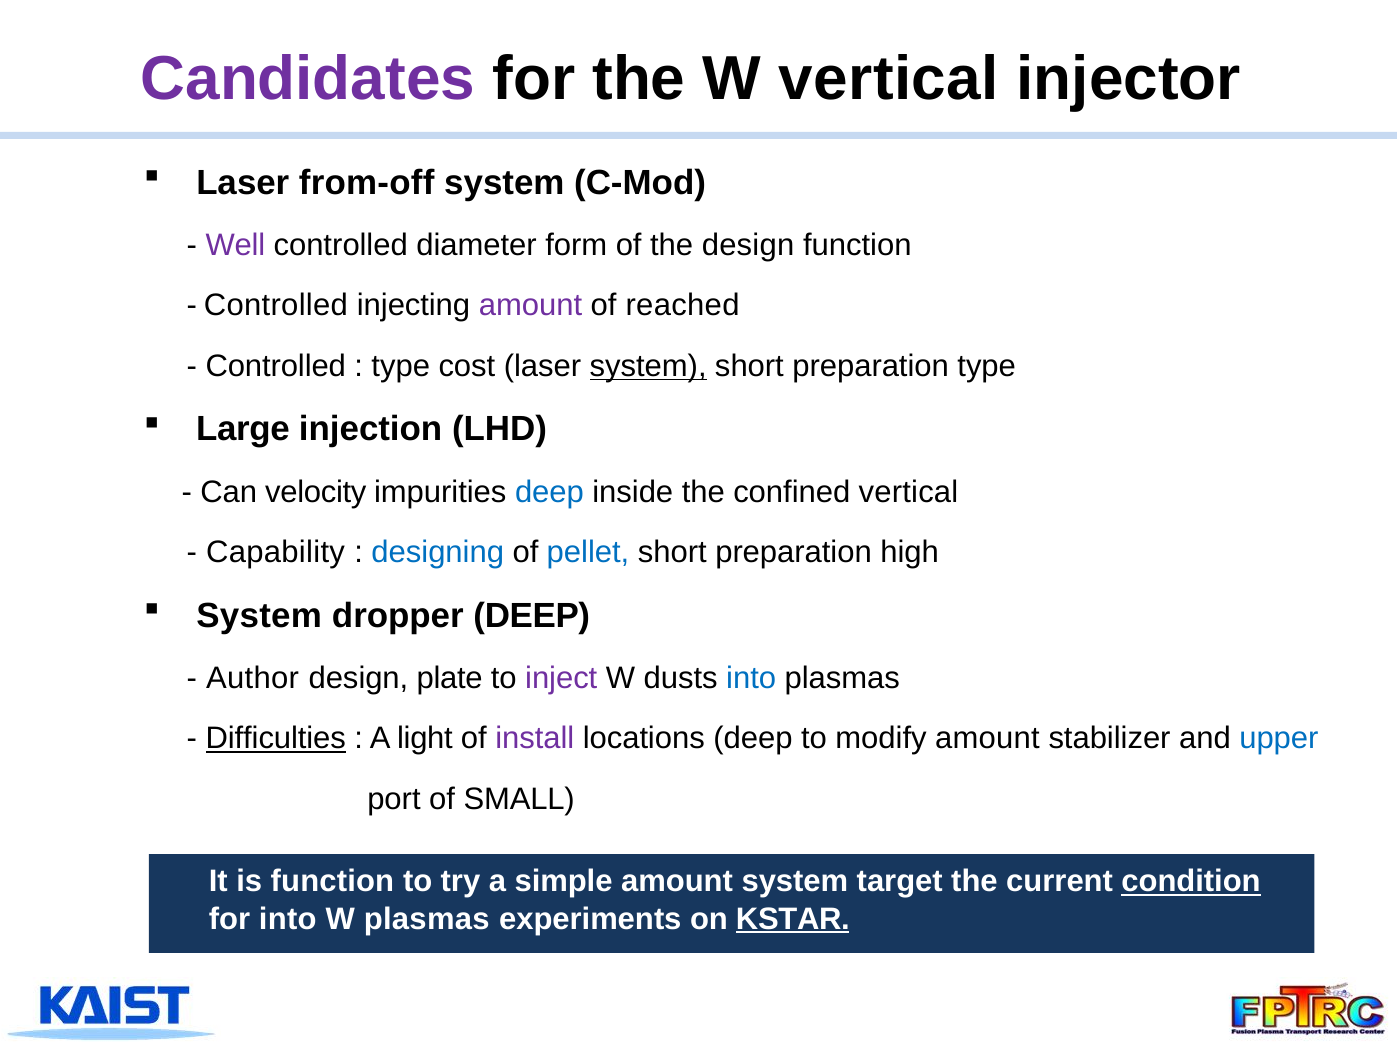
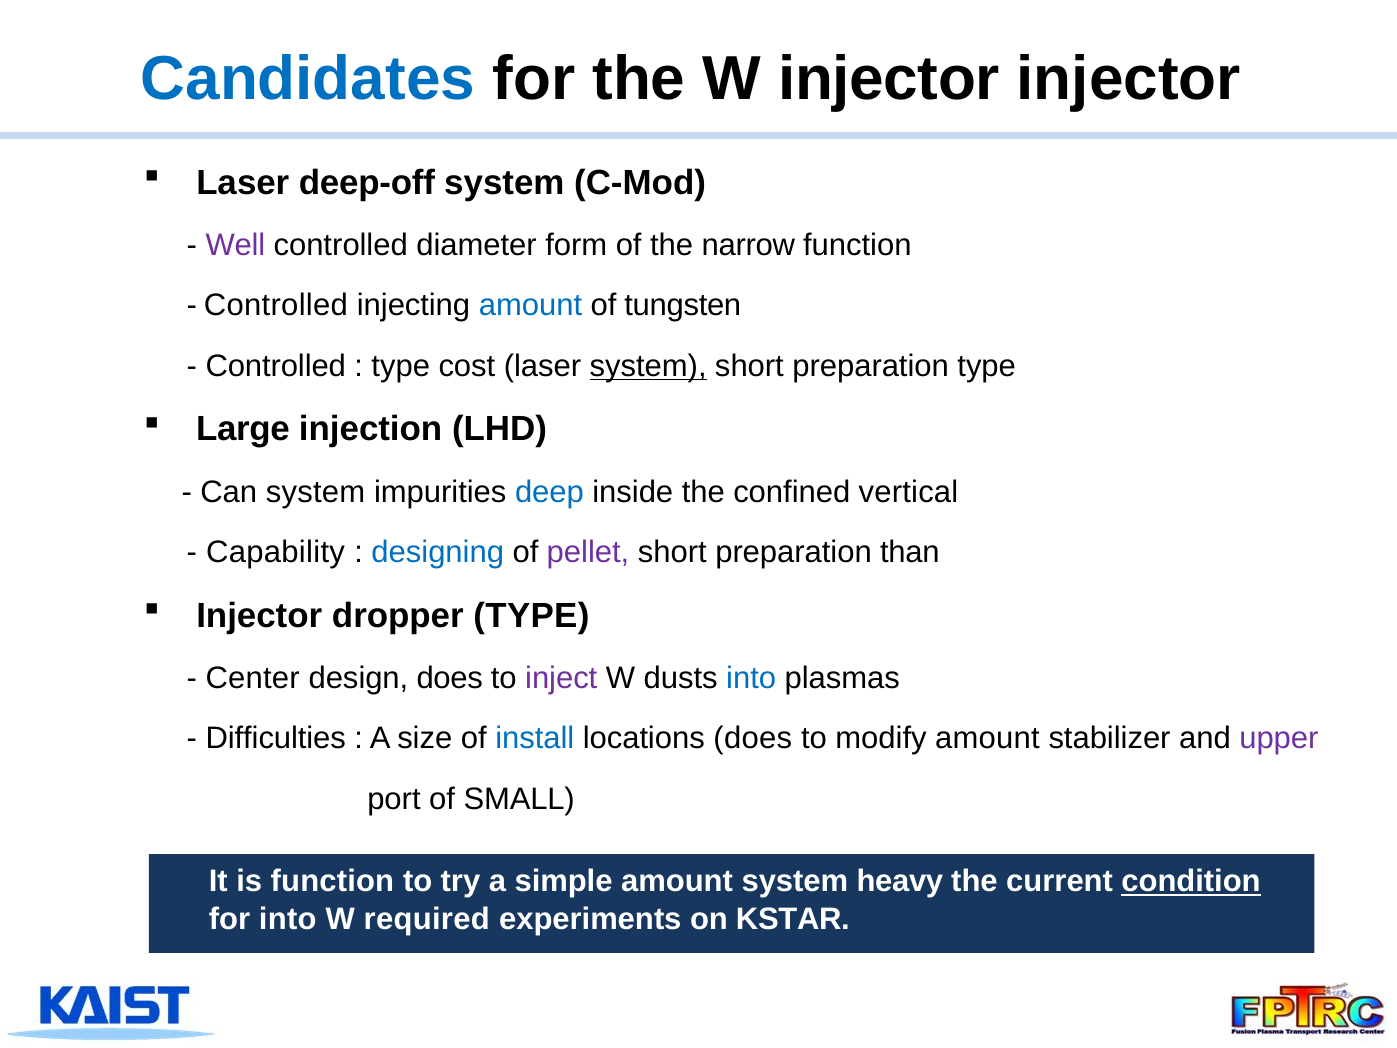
Candidates colour: purple -> blue
W vertical: vertical -> injector
from-off: from-off -> deep-off
the design: design -> narrow
amount at (530, 306) colour: purple -> blue
reached: reached -> tungsten
Can velocity: velocity -> system
pellet colour: blue -> purple
high: high -> than
System at (259, 615): System -> Injector
dropper DEEP: DEEP -> TYPE
Author: Author -> Center
design plate: plate -> does
Difficulties underline: present -> none
light: light -> size
install colour: purple -> blue
locations deep: deep -> does
upper colour: blue -> purple
target: target -> heavy
W plasmas: plasmas -> required
KSTAR underline: present -> none
